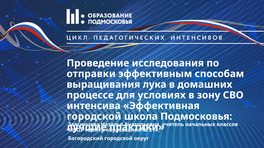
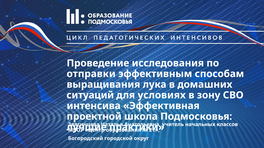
процессе: процессе -> ситуаций
городской at (94, 117): городской -> проектной
